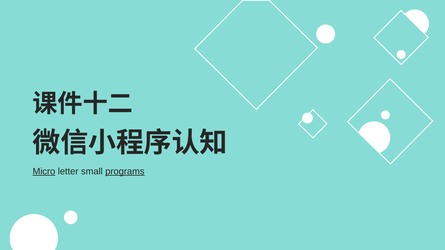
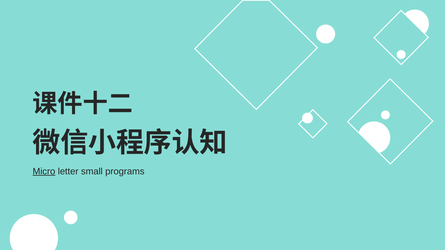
programs underline: present -> none
